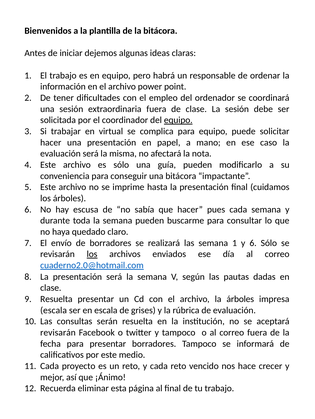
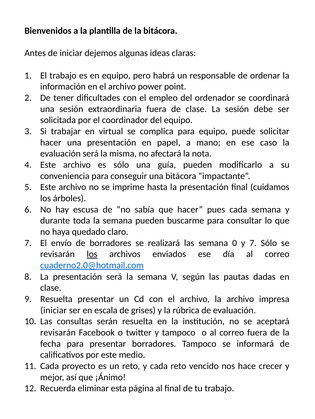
equipo at (178, 120) underline: present -> none
semana 1: 1 -> 0
y 6: 6 -> 7
la árboles: árboles -> archivo
escala at (54, 311): escala -> iniciar
